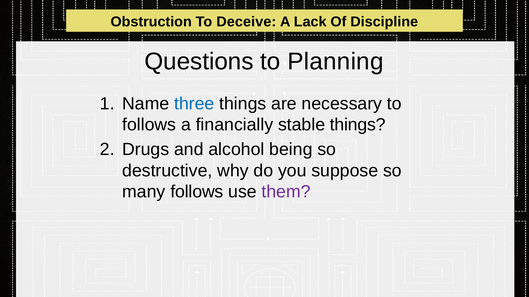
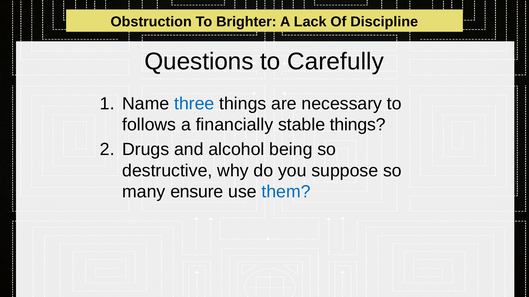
Deceive: Deceive -> Brighter
Planning: Planning -> Carefully
many follows: follows -> ensure
them colour: purple -> blue
